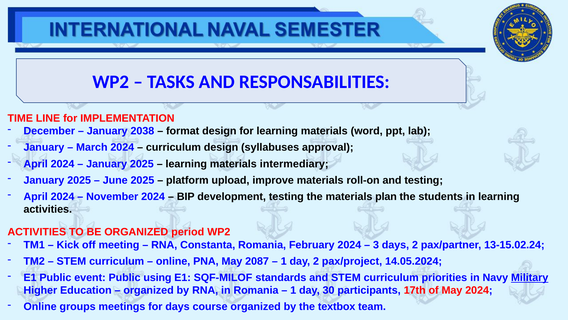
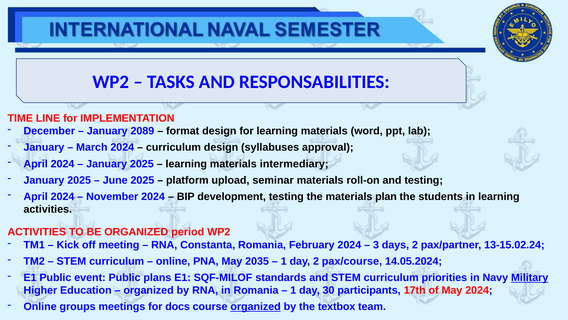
2038: 2038 -> 2089
improve: improve -> seminar
2087: 2087 -> 2035
pax/project: pax/project -> pax/course
using: using -> plans
for days: days -> docs
organized at (256, 306) underline: none -> present
